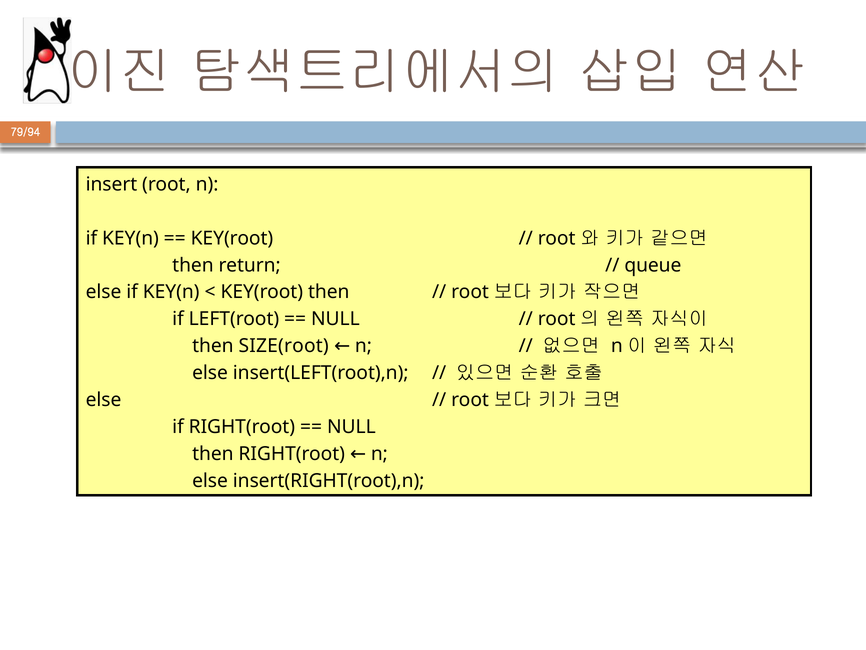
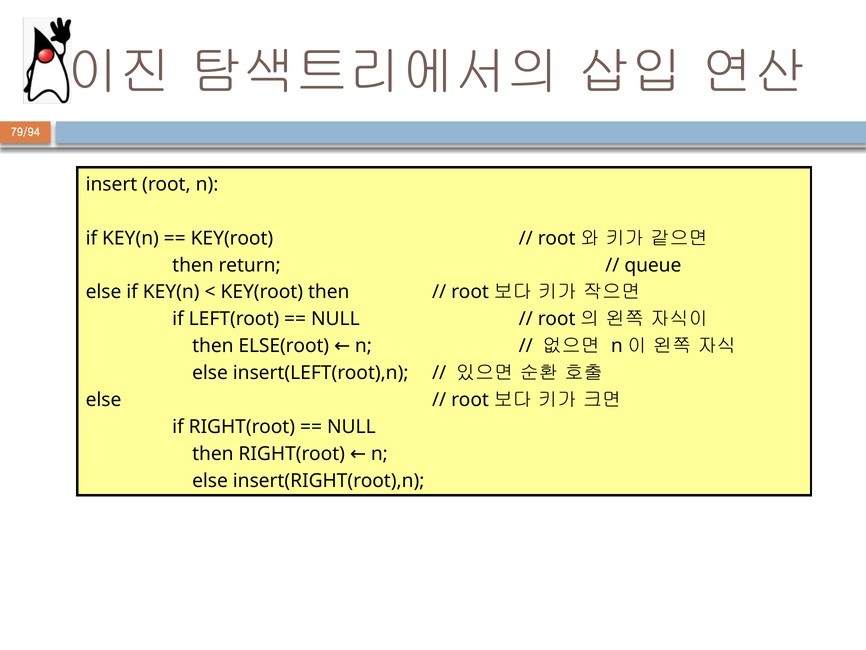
SIZE(root: SIZE(root -> ELSE(root
